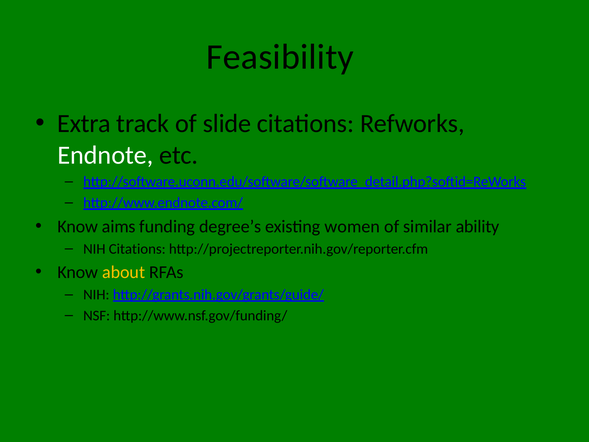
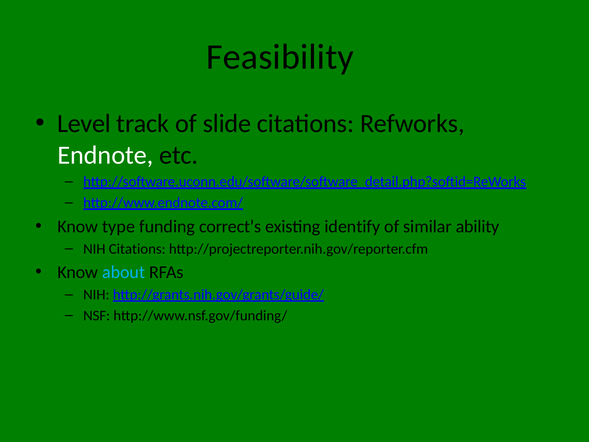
Extra: Extra -> Level
aims: aims -> type
degree’s: degree’s -> correct’s
women: women -> identify
about colour: yellow -> light blue
